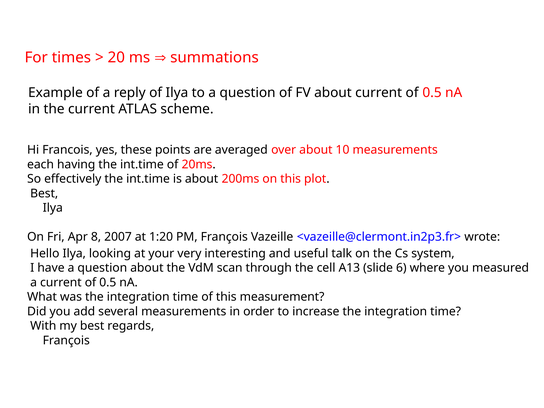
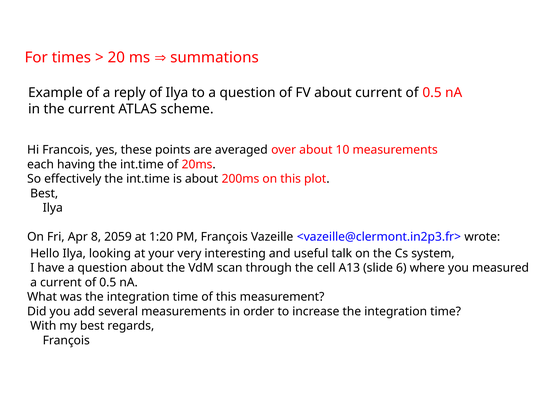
2007: 2007 -> 2059
